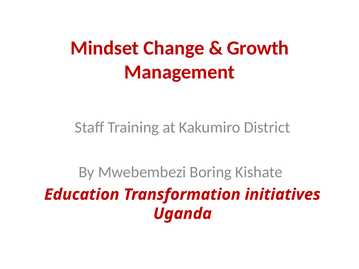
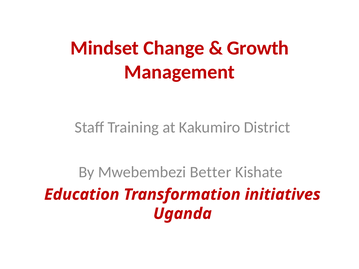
Boring: Boring -> Better
